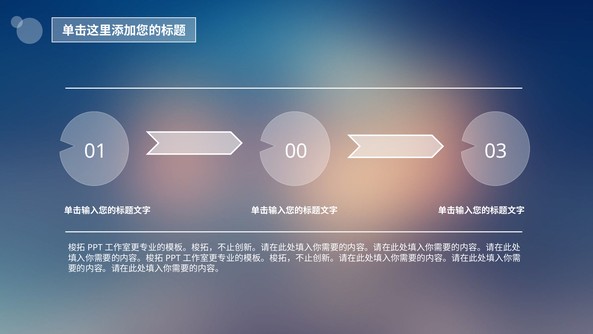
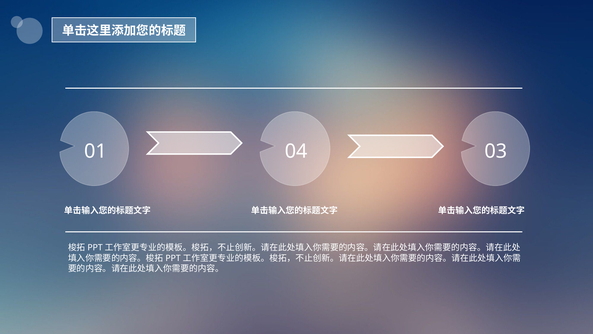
00: 00 -> 04
